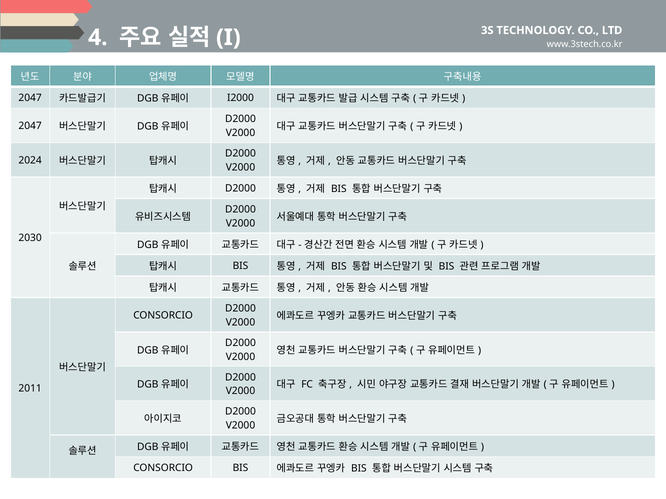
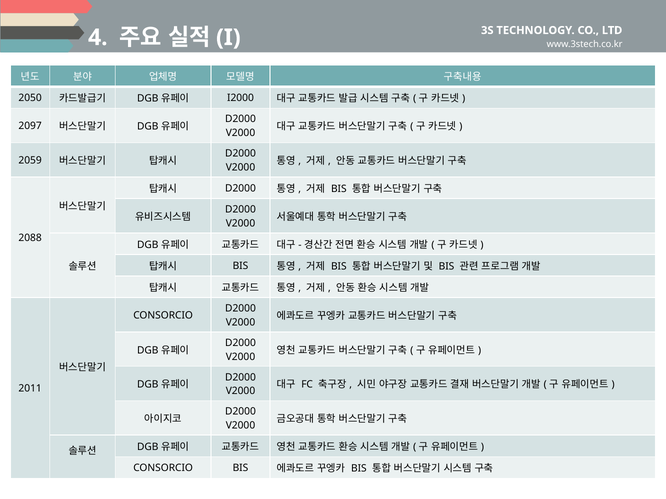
2047 at (30, 98): 2047 -> 2050
2047 at (30, 126): 2047 -> 2097
2024: 2024 -> 2059
2030: 2030 -> 2088
